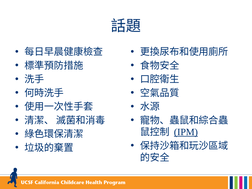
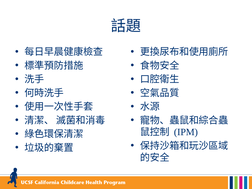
IPM underline: present -> none
